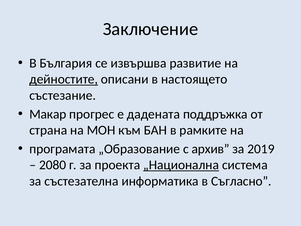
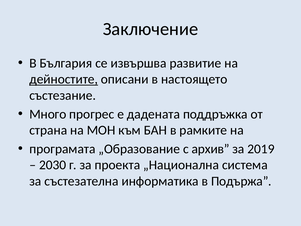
Макар: Макар -> Много
2080: 2080 -> 2030
„Национална underline: present -> none
Съгласно: Съгласно -> Подържа
